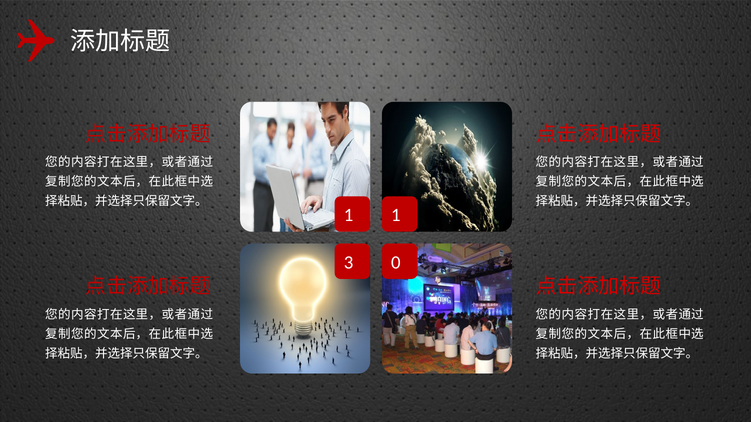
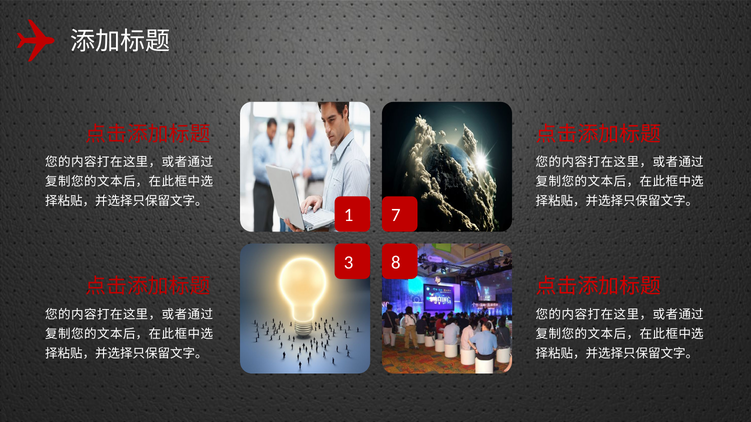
1 1: 1 -> 7
0: 0 -> 8
